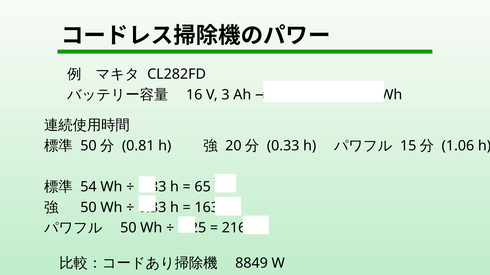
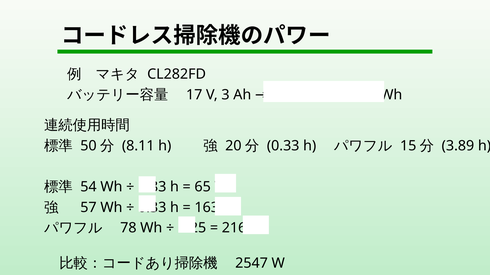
16: 16 -> 17
0.81: 0.81 -> 8.11
1.06: 1.06 -> 3.89
50 at (88, 208): 50 -> 57
50 at (128, 228): 50 -> 78
8849: 8849 -> 2547
